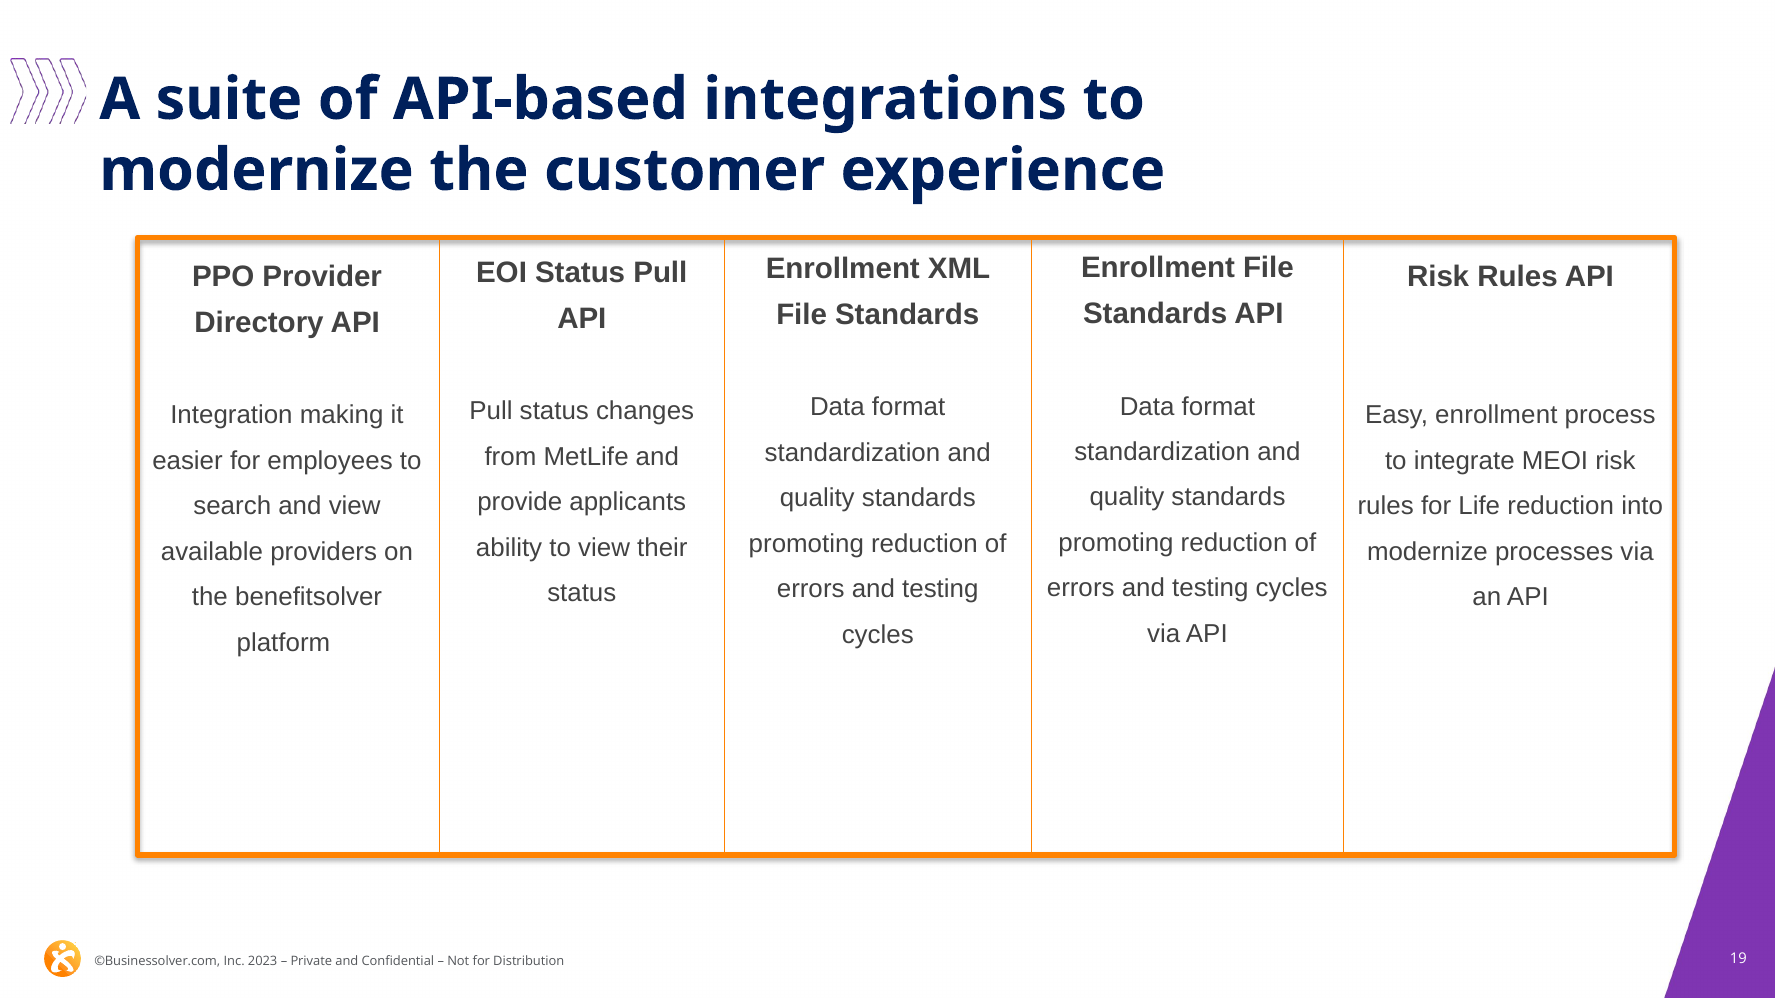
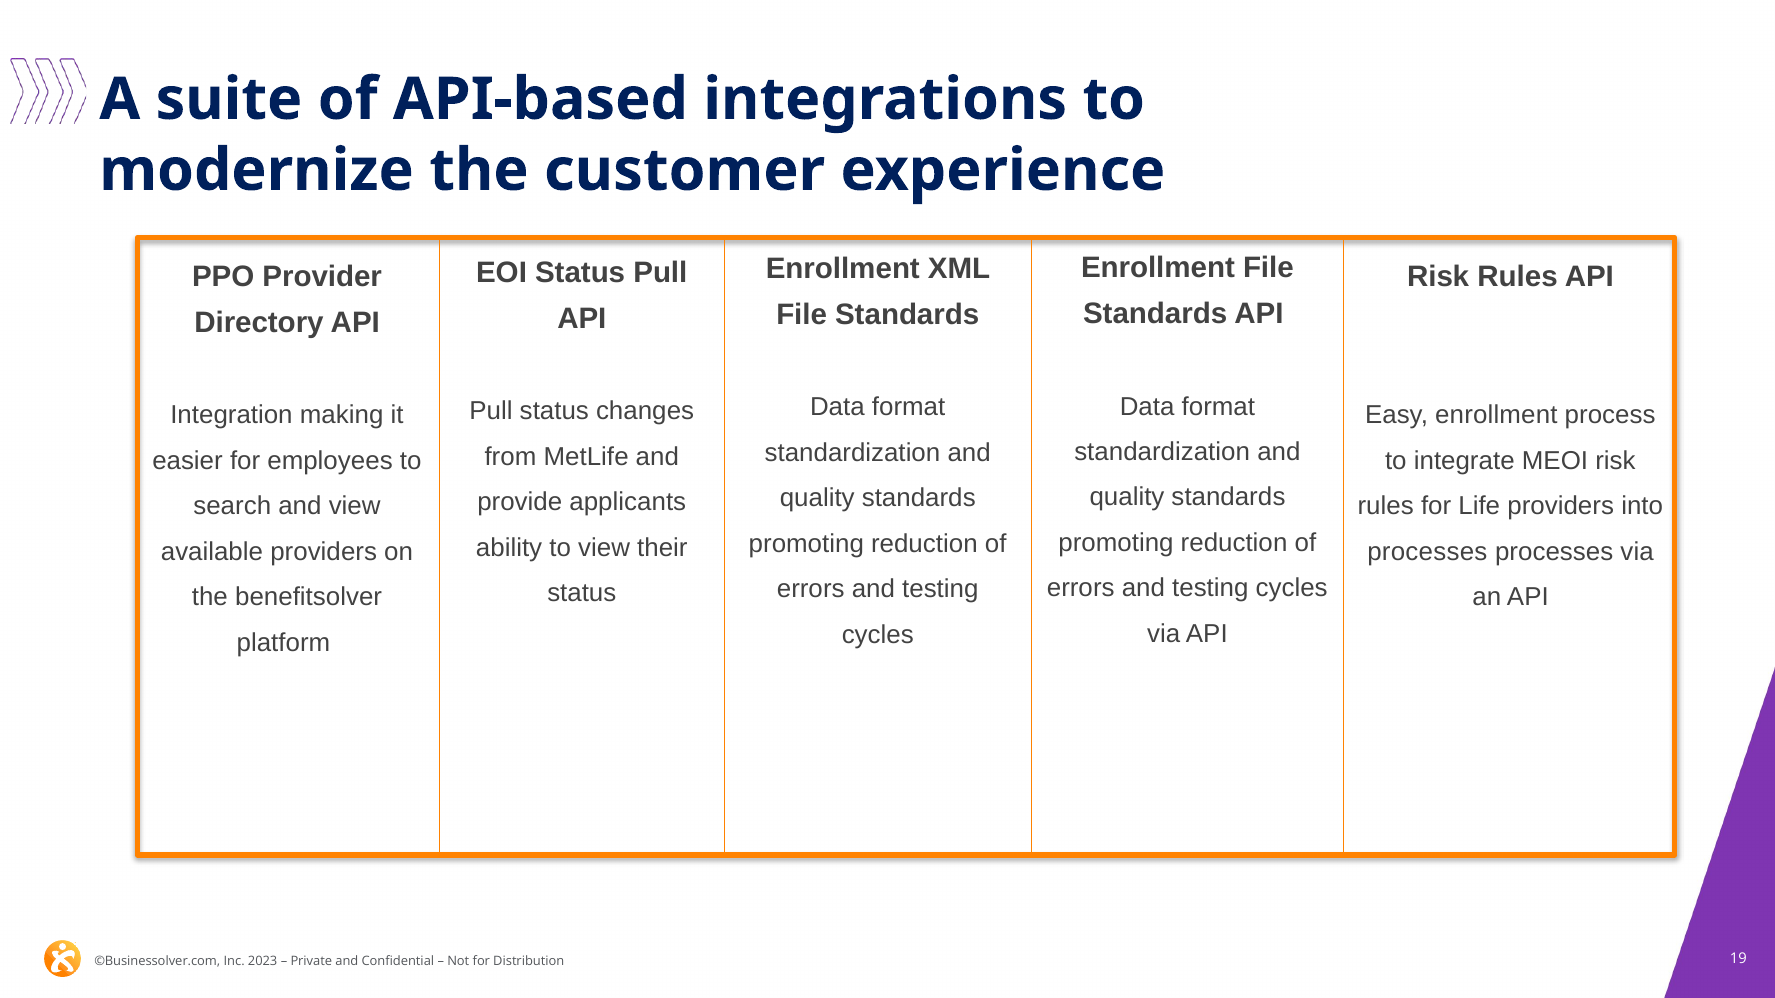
Life reduction: reduction -> providers
modernize at (1427, 552): modernize -> processes
